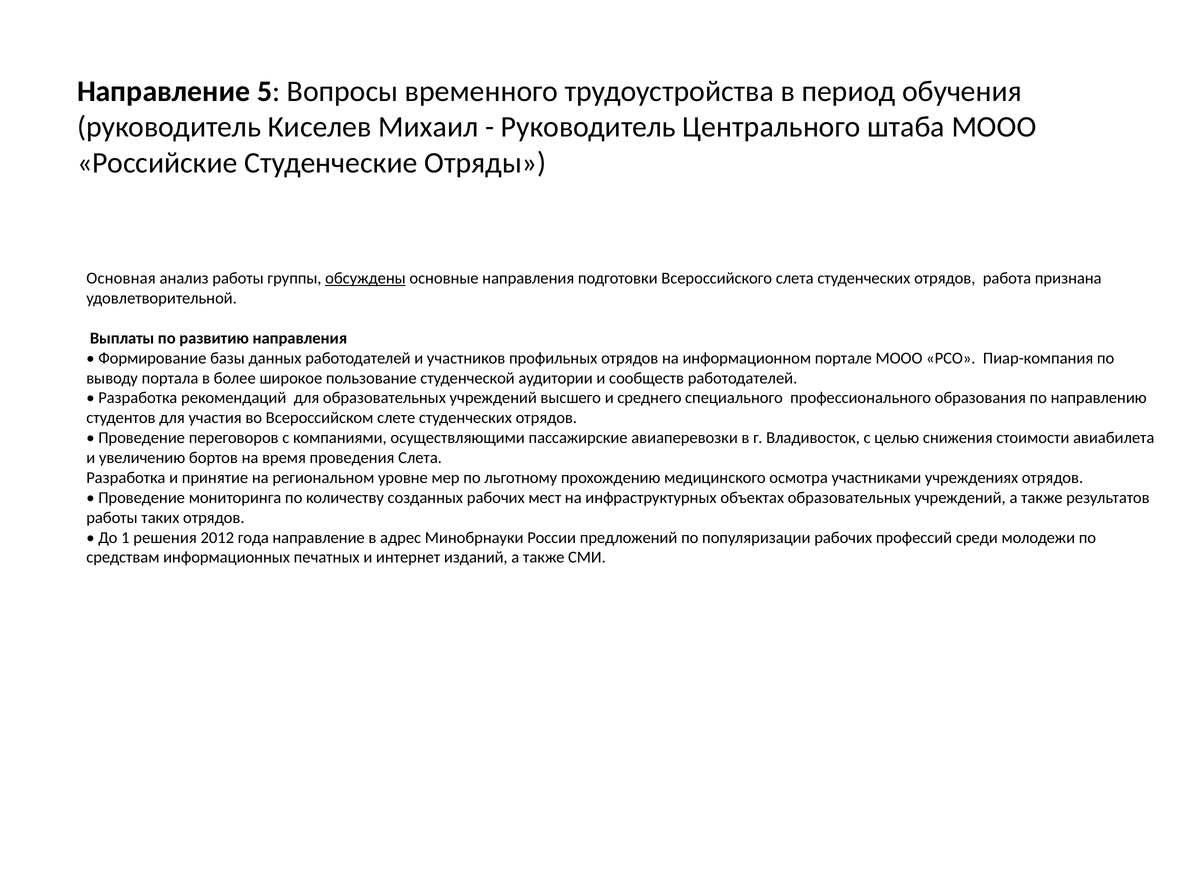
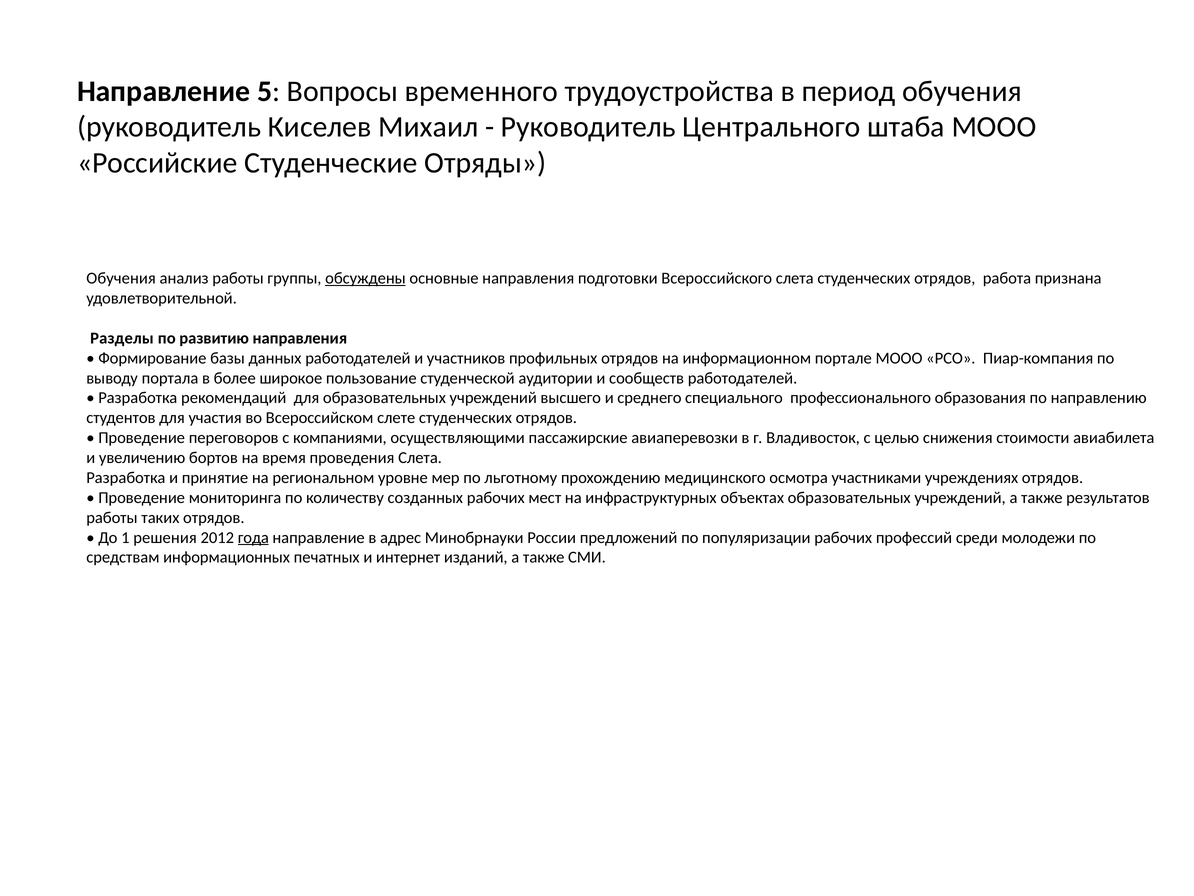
Основная at (121, 278): Основная -> Обучения
Выплаты: Выплаты -> Разделы
года underline: none -> present
